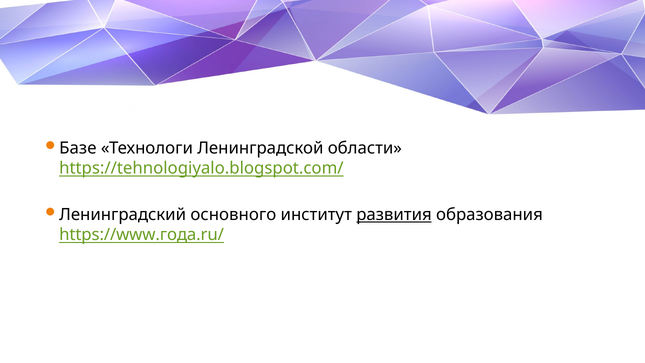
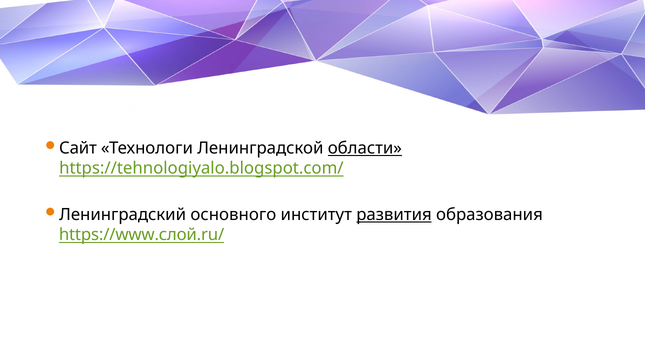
Базе: Базе -> Сайт
области underline: none -> present
https://www.года.ru/: https://www.года.ru/ -> https://www.слой.ru/
